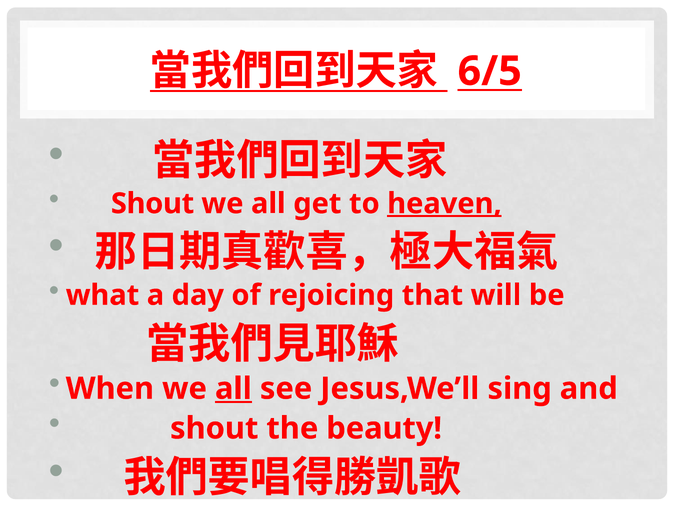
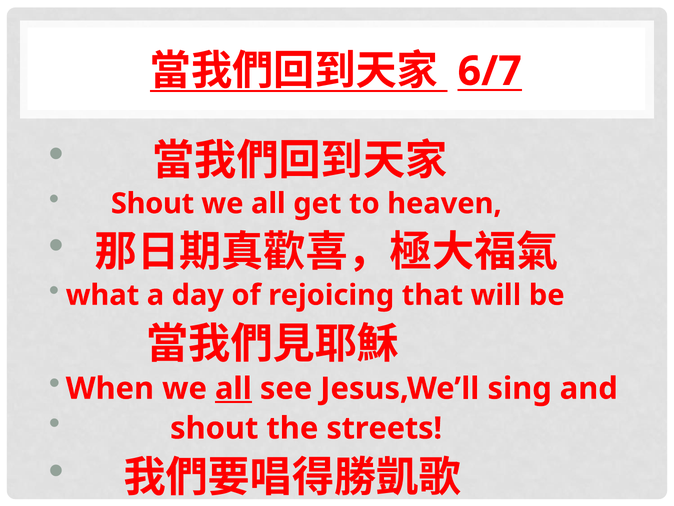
6/5: 6/5 -> 6/7
heaven underline: present -> none
beauty: beauty -> streets
